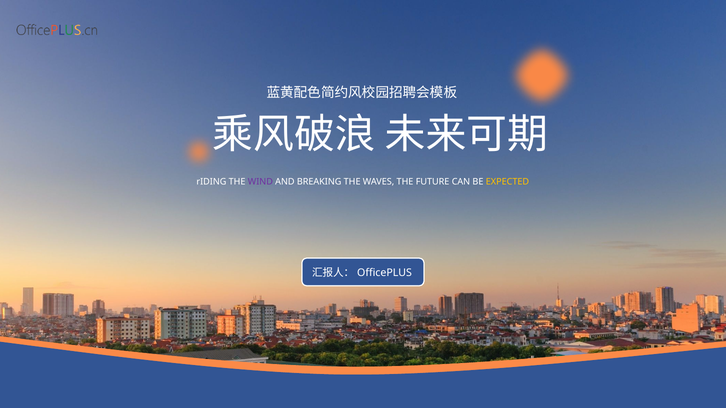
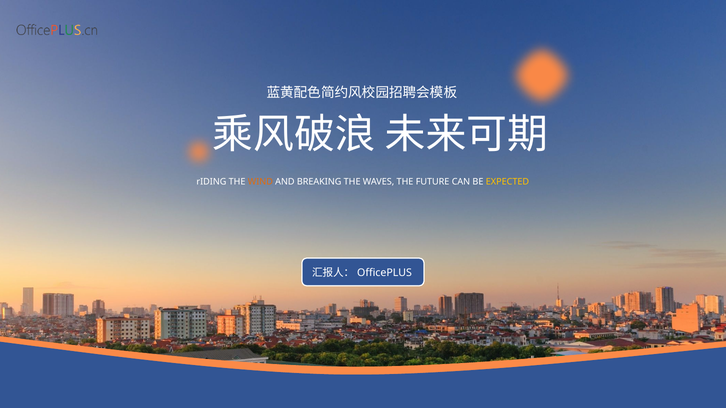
WIND colour: purple -> orange
